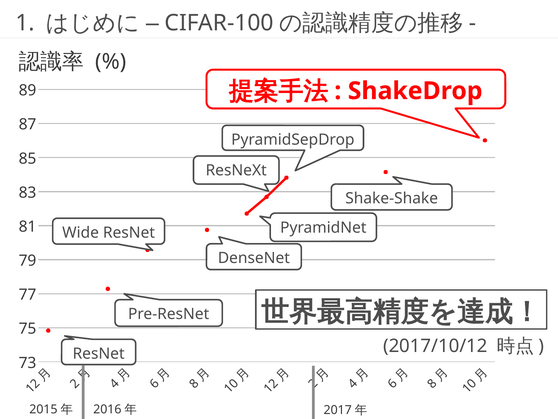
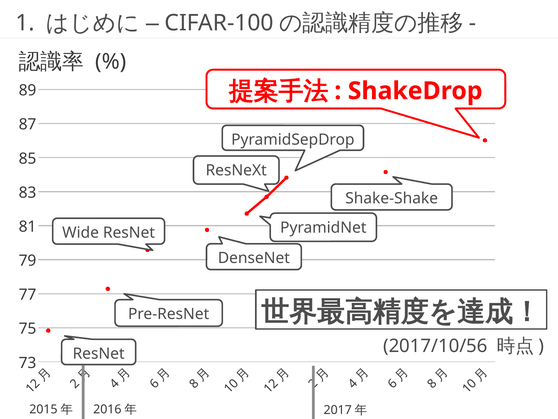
2017/10/12: 2017/10/12 -> 2017/10/56
